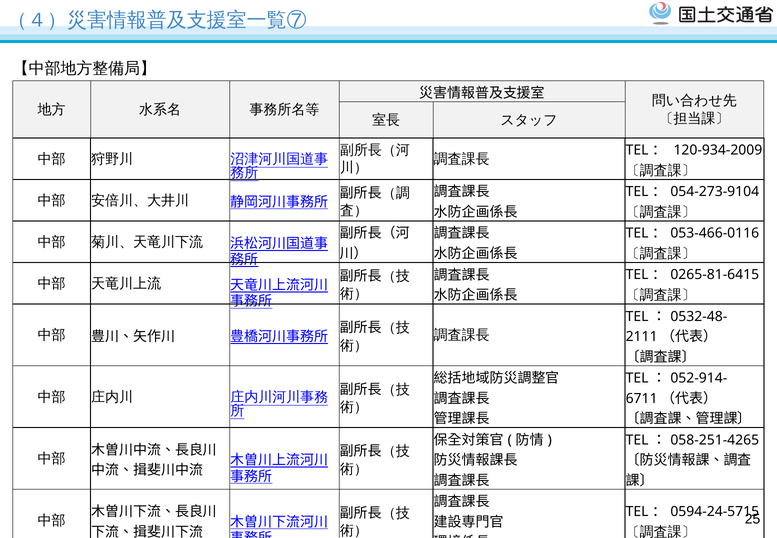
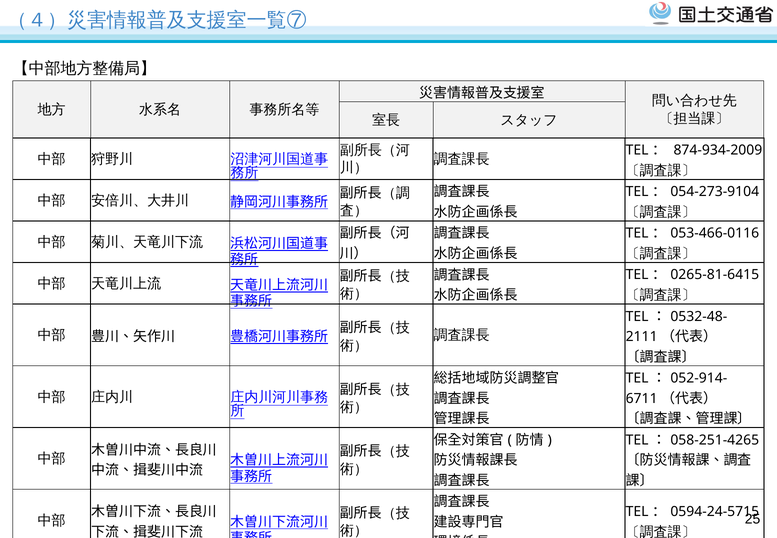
120-934-2009: 120-934-2009 -> 874-934-2009
